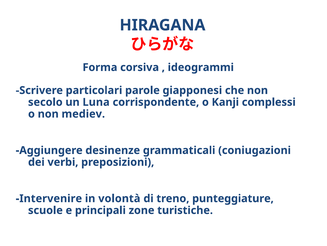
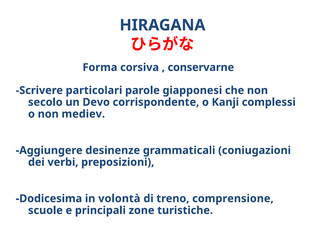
ideogrammi: ideogrammi -> conservarne
Luna: Luna -> Devo
Intervenire: Intervenire -> Dodicesima
punteggiature: punteggiature -> comprensione
